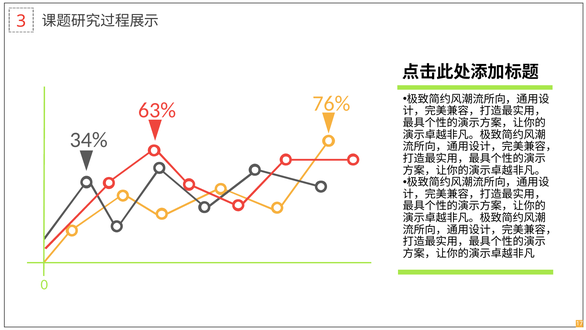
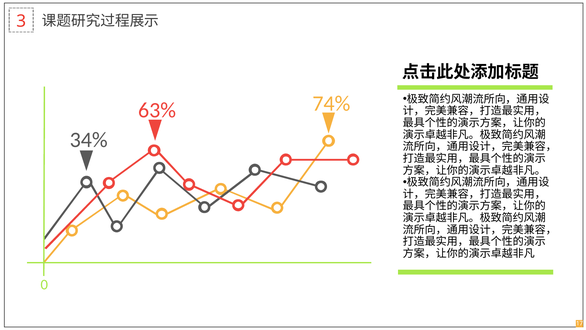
76%: 76% -> 74%
